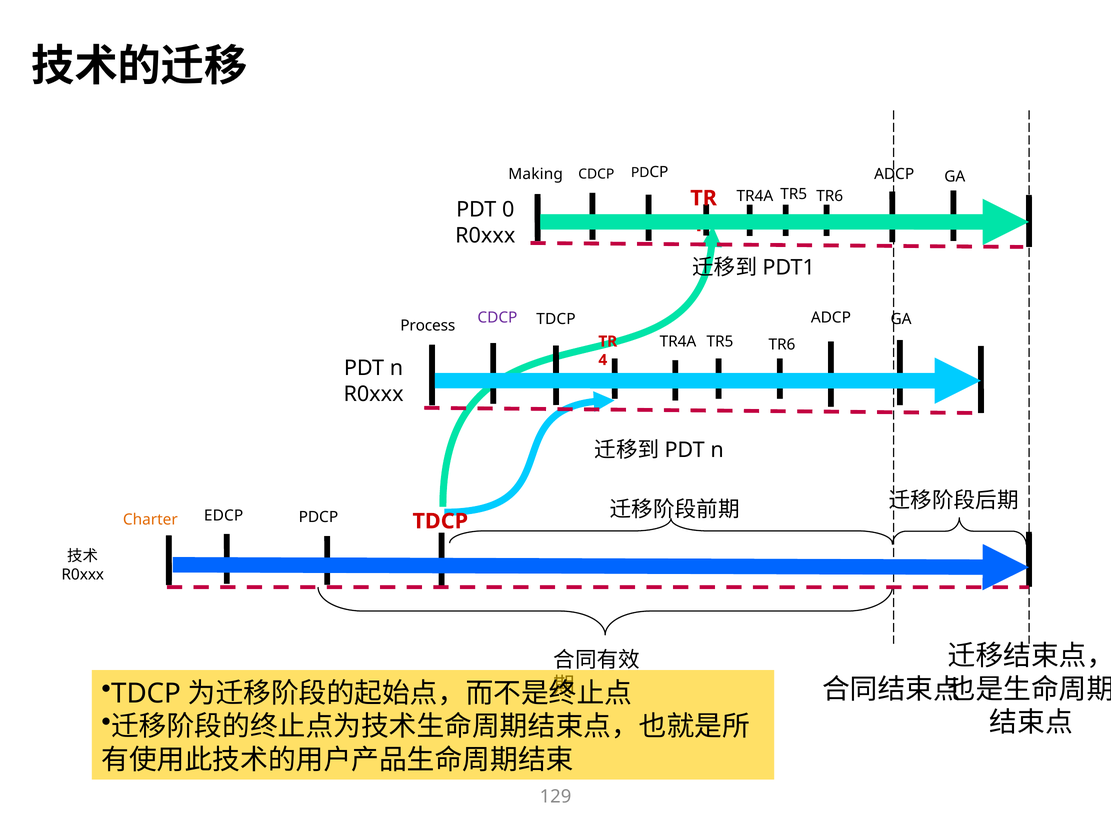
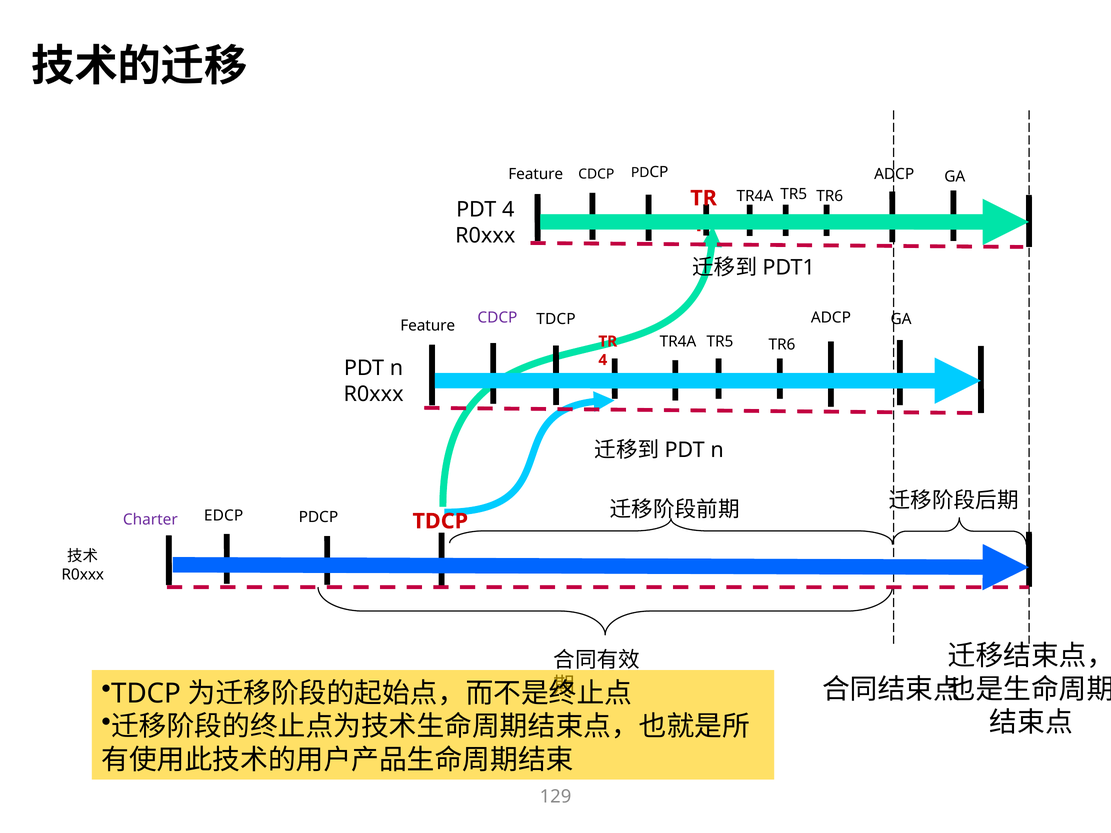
Making at (536, 174): Making -> Feature
PDT 0: 0 -> 4
Process at (428, 326): Process -> Feature
Charter colour: orange -> purple
